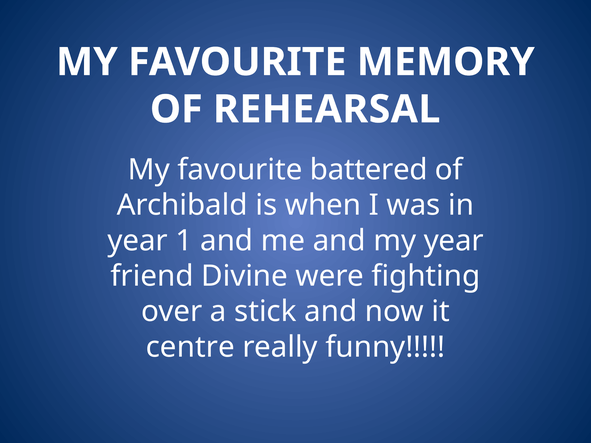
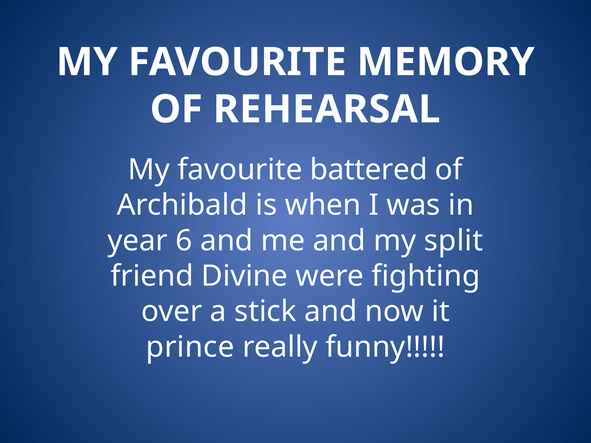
1: 1 -> 6
my year: year -> split
centre: centre -> prince
